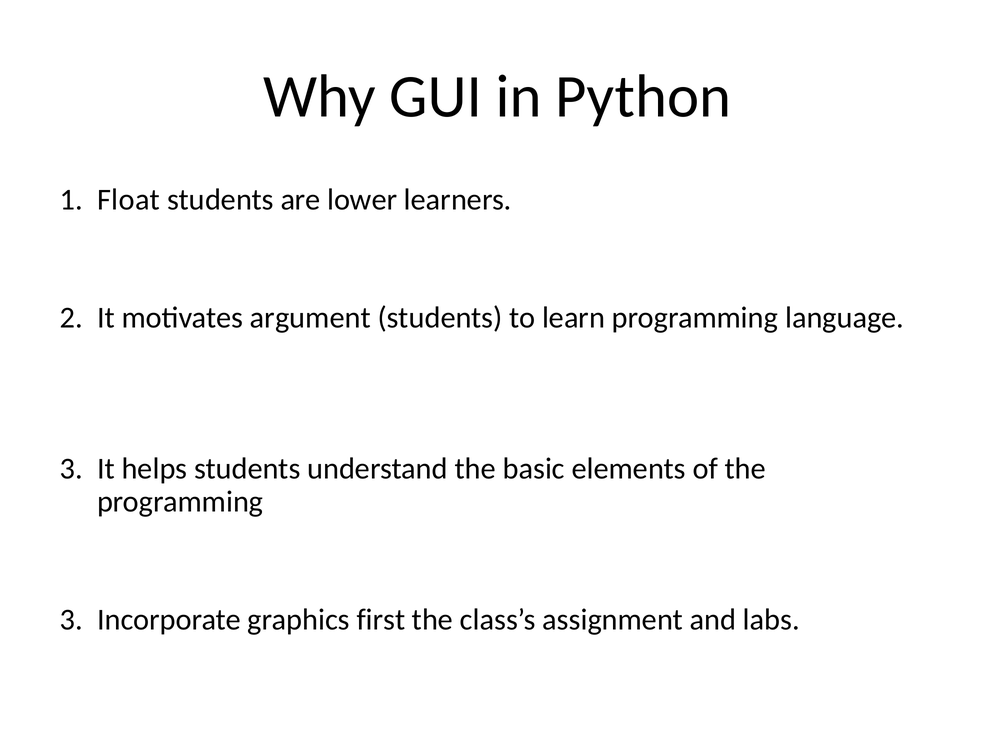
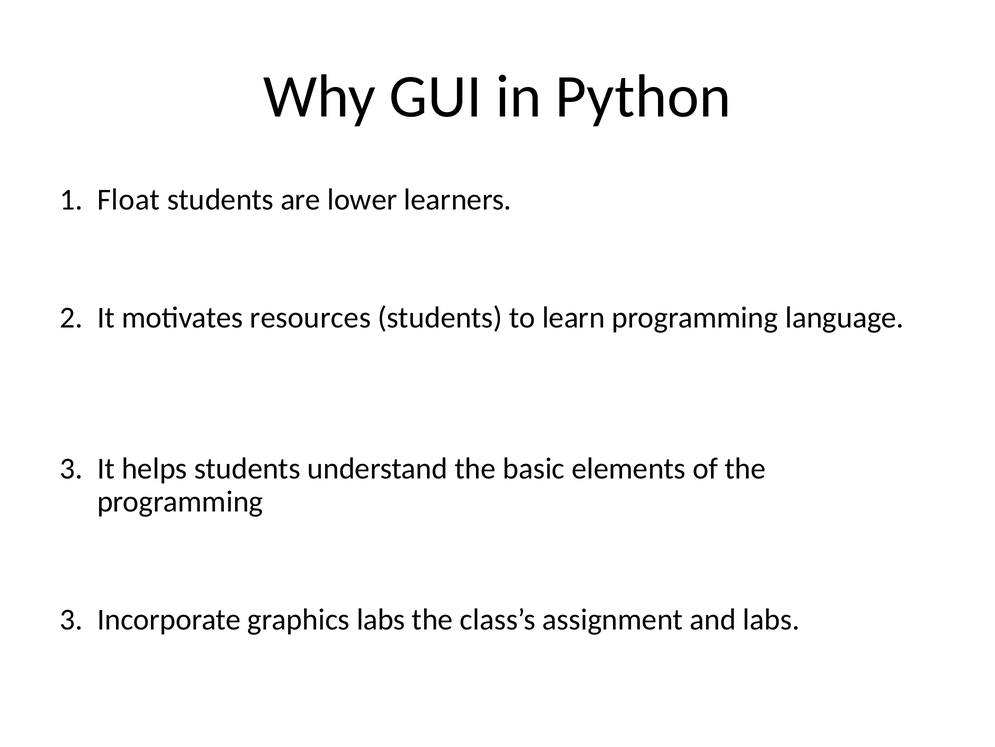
argument: argument -> resources
graphics first: first -> labs
